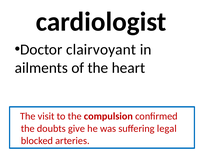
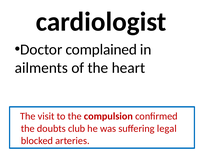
clairvoyant: clairvoyant -> complained
give: give -> club
